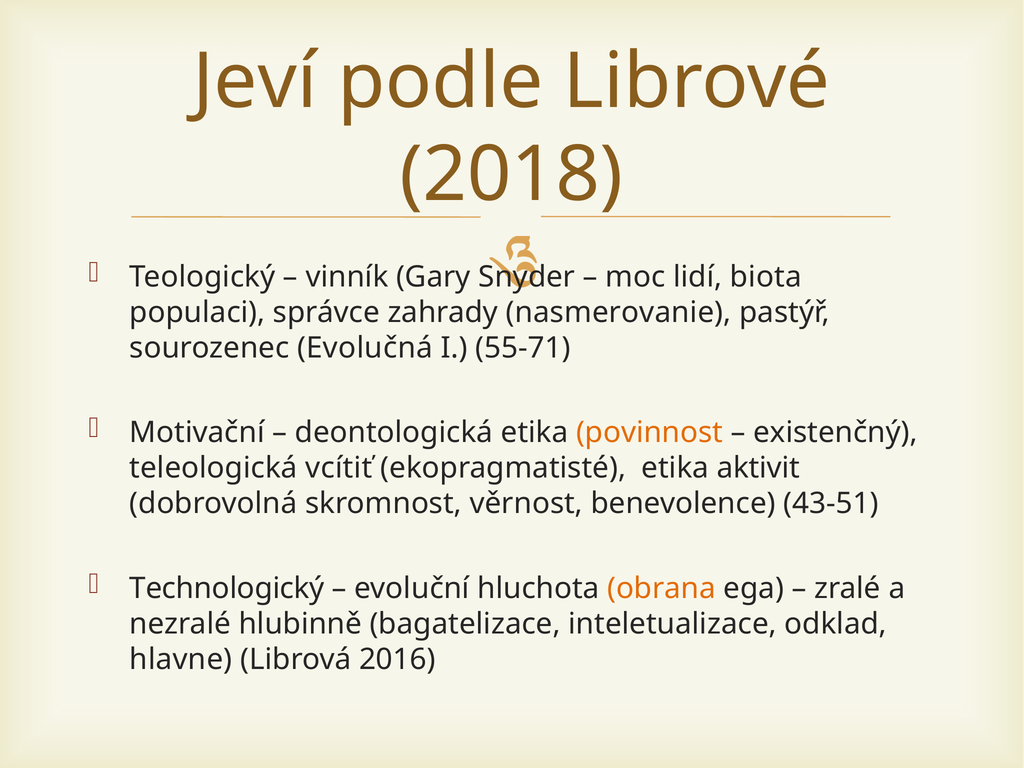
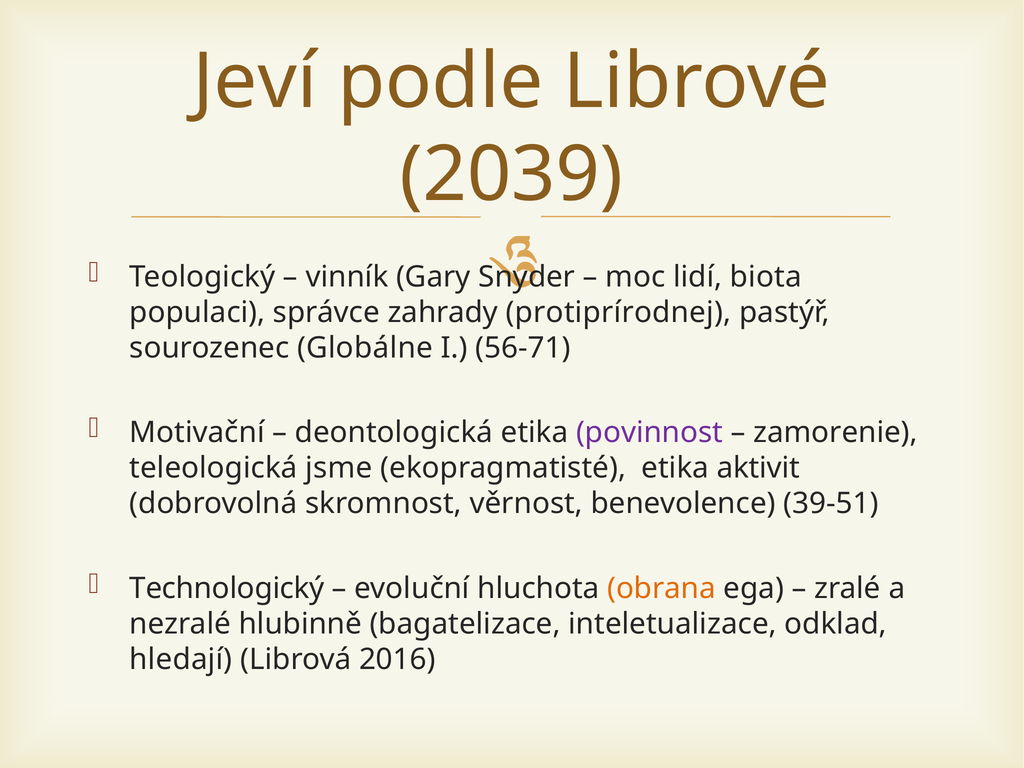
2018: 2018 -> 2039
nasmerovanie: nasmerovanie -> protiprírodnej
Evolučná: Evolučná -> Globálne
55-71: 55-71 -> 56-71
povinnost colour: orange -> purple
existenčný: existenčný -> zamorenie
vcítiť: vcítiť -> jsme
43-51: 43-51 -> 39-51
hlavne: hlavne -> hledají
